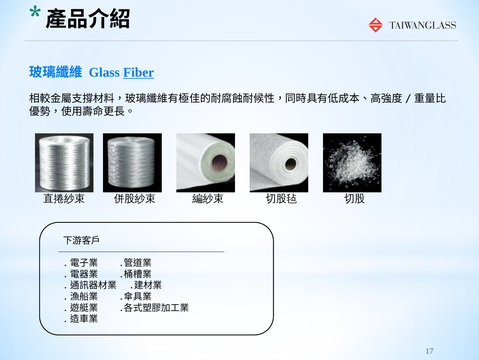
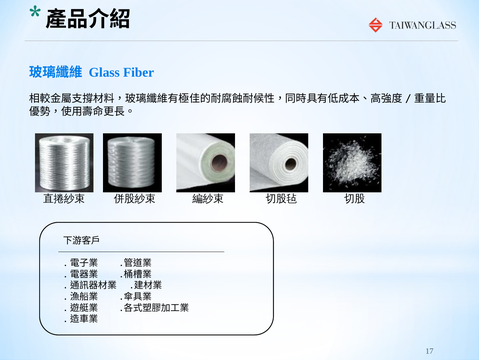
Fiber underline: present -> none
